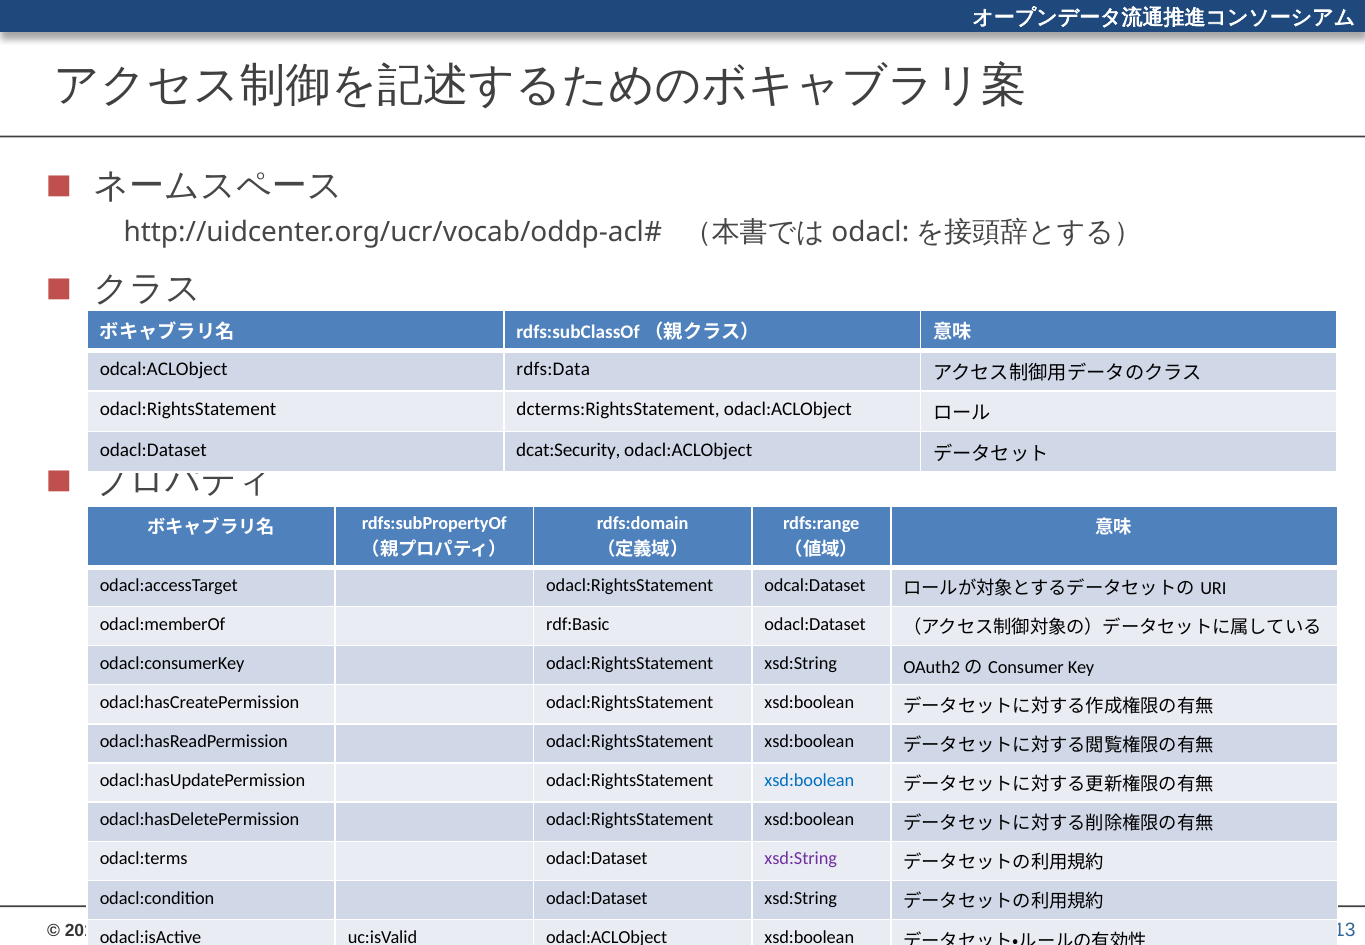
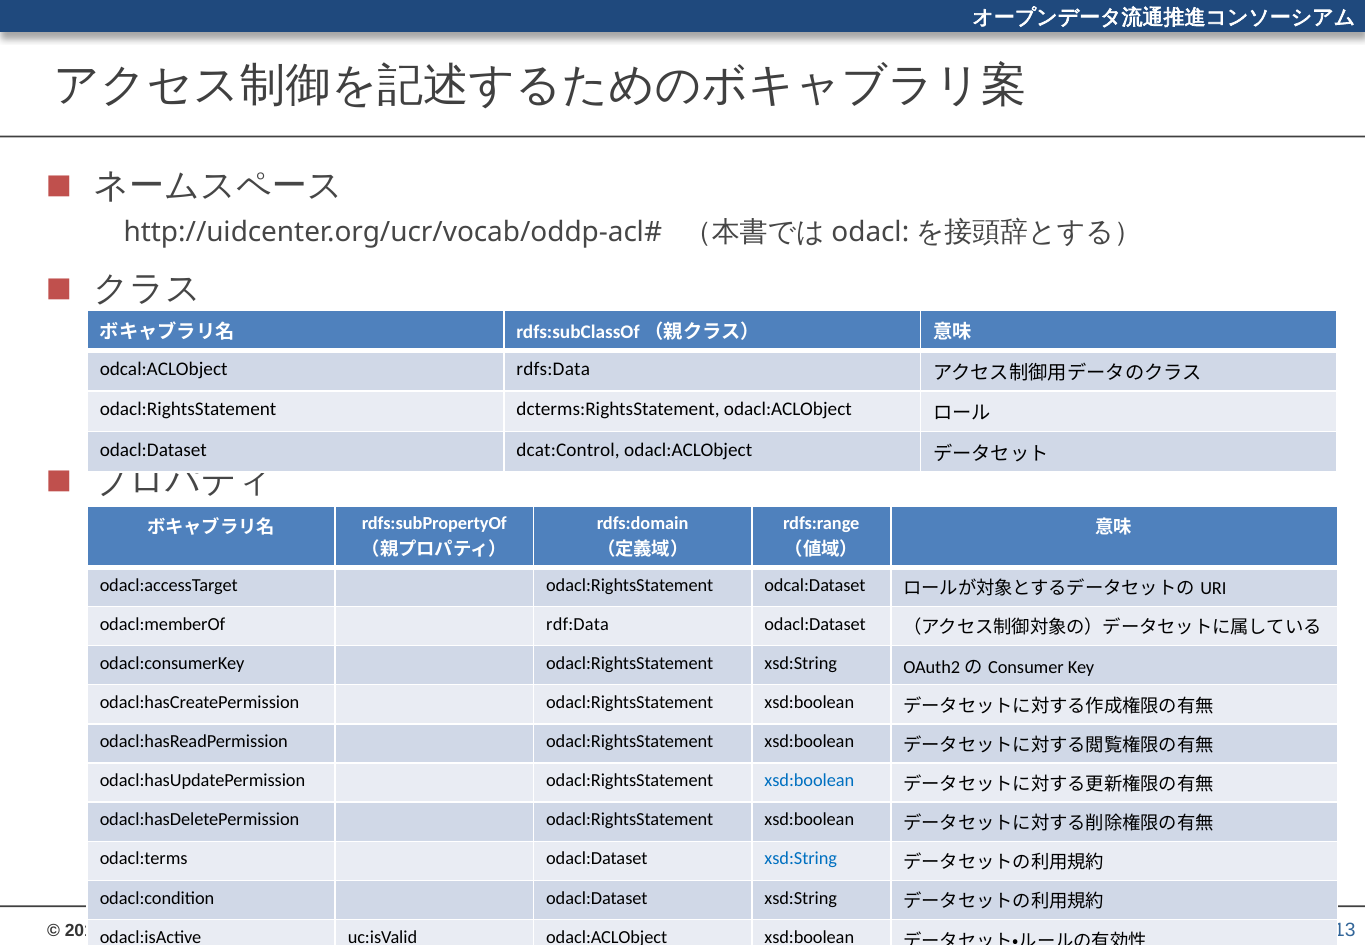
dcat:Security: dcat:Security -> dcat:Control
rdf:Basic: rdf:Basic -> rdf:Data
xsd:String at (801, 859) colour: purple -> blue
